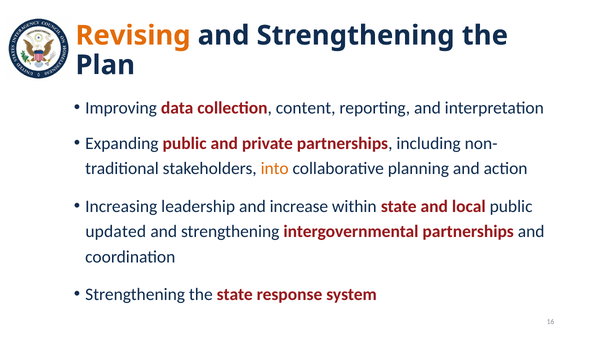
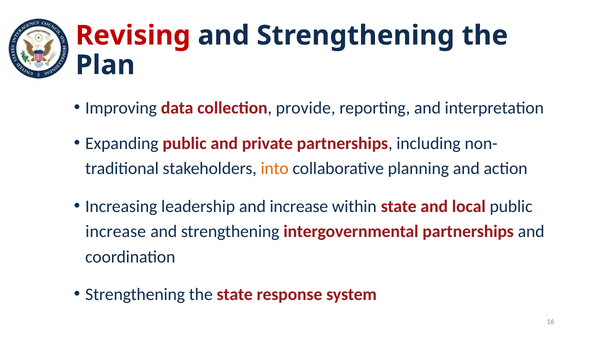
Revising colour: orange -> red
content: content -> provide
updated at (116, 232): updated -> increase
